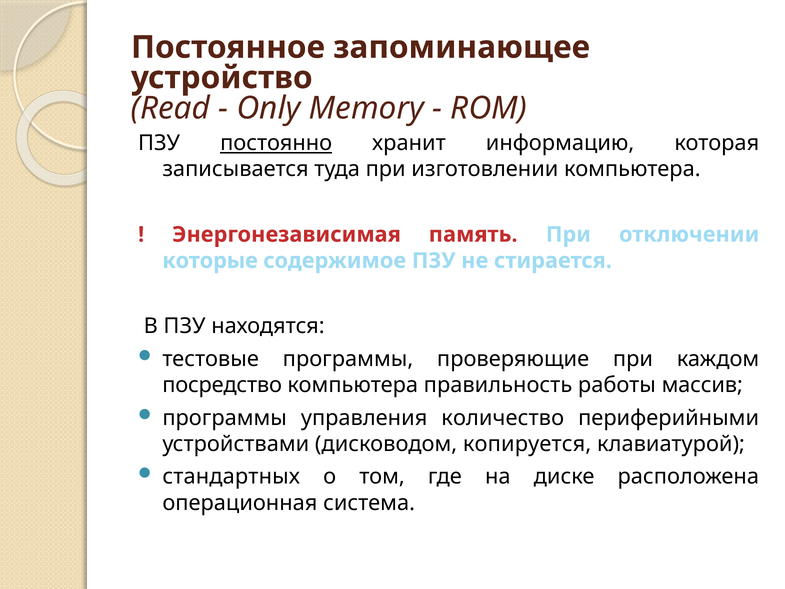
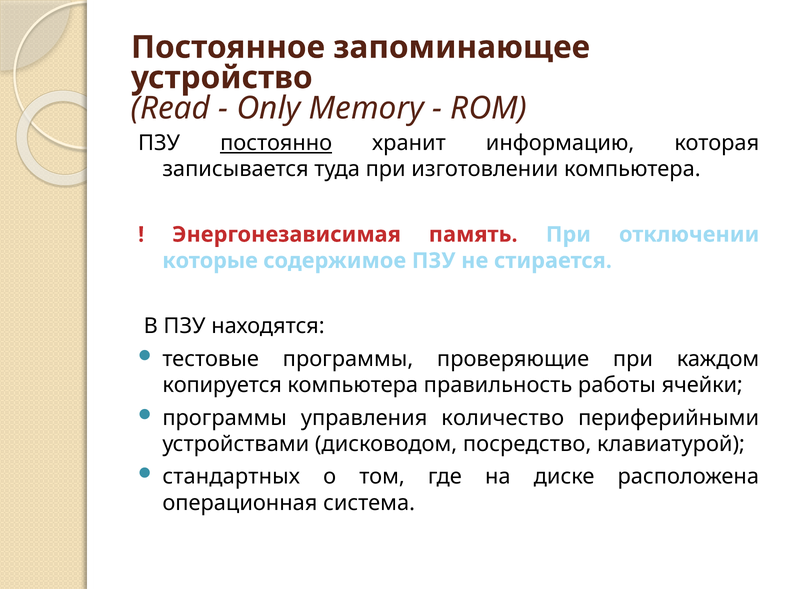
посредство: посредство -> копируется
массив: массив -> ячейки
копируется: копируется -> посредство
